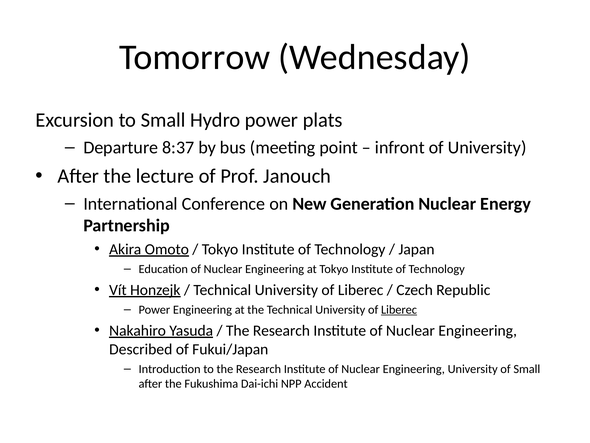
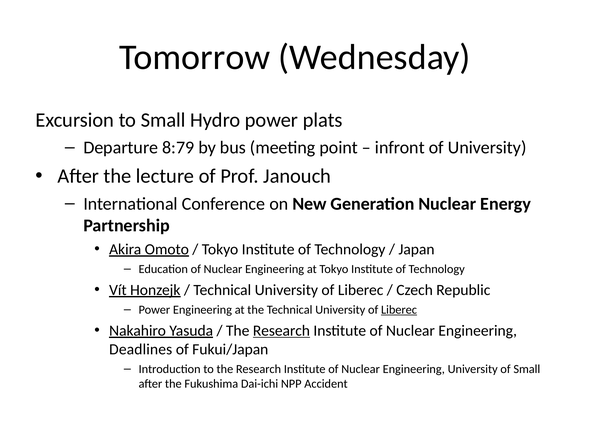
8:37: 8:37 -> 8:79
Research at (281, 330) underline: none -> present
Described: Described -> Deadlines
